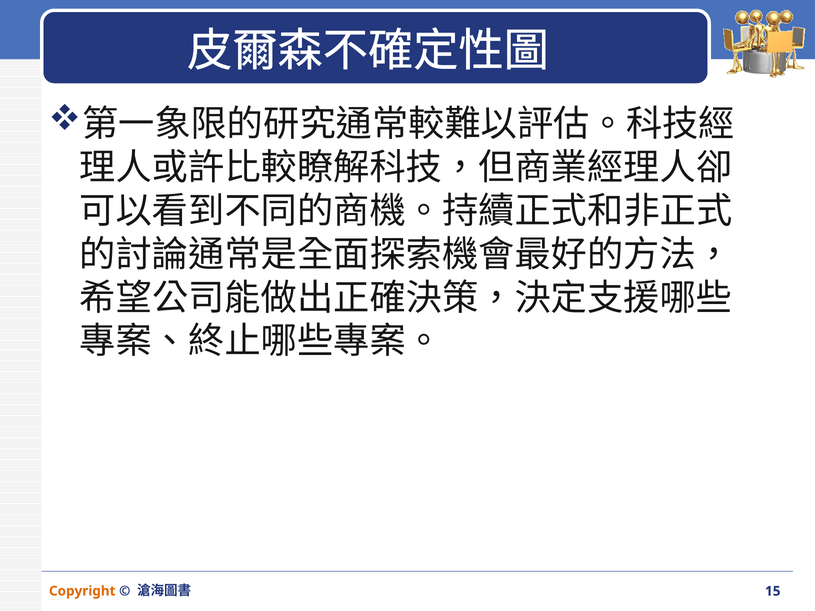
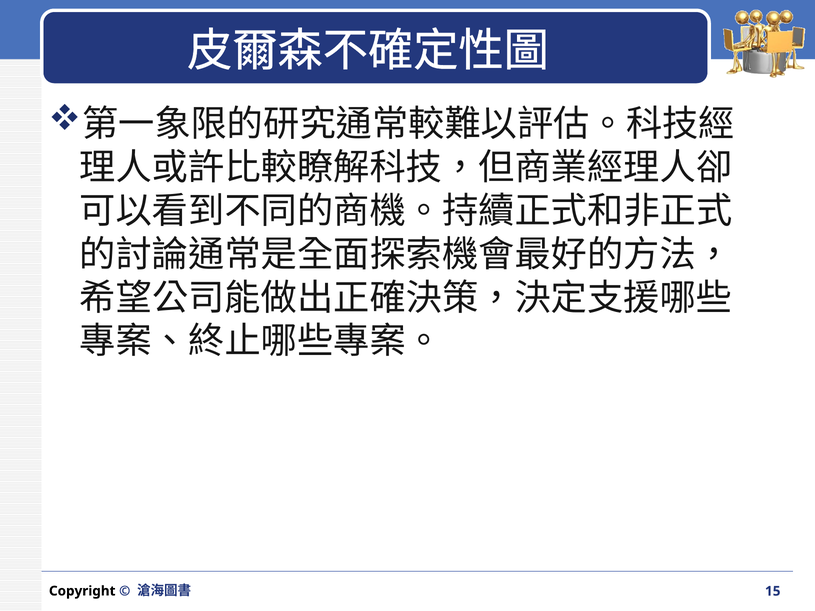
Copyright colour: orange -> black
